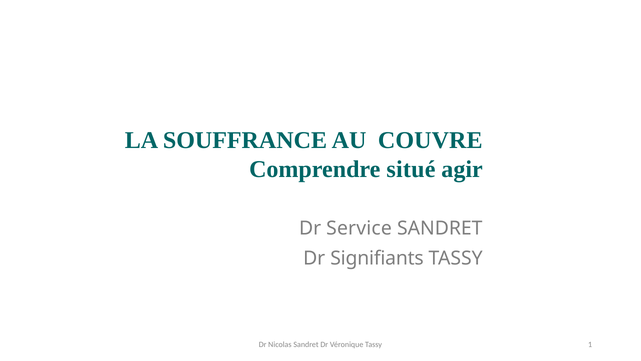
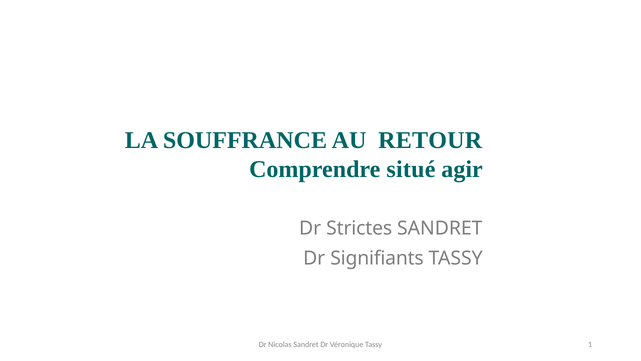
COUVRE: COUVRE -> RETOUR
Service: Service -> Strictes
